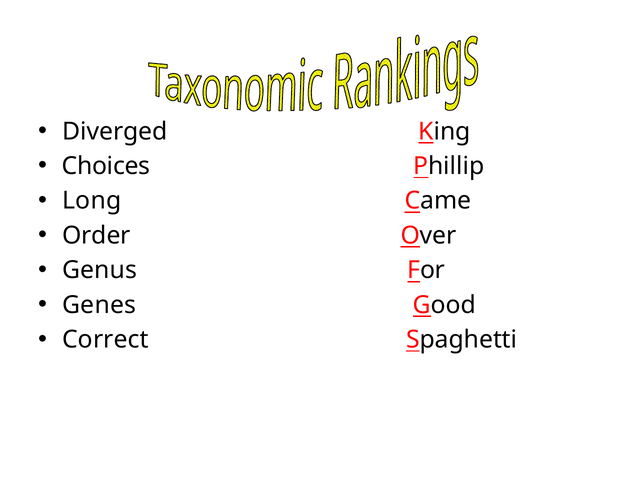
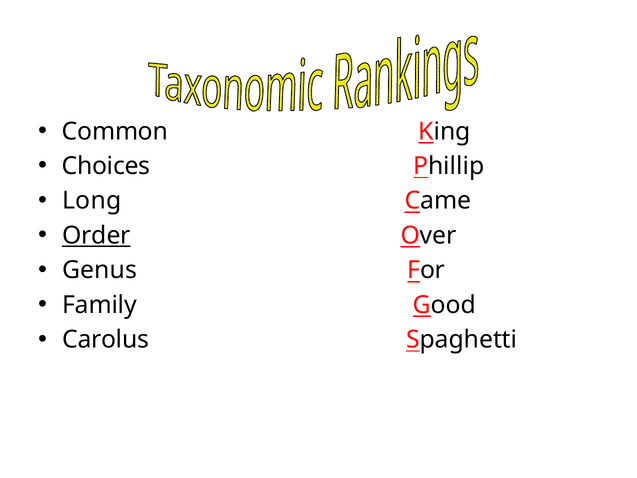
Diverged: Diverged -> Common
Order underline: none -> present
Genes: Genes -> Family
Correct: Correct -> Carolus
